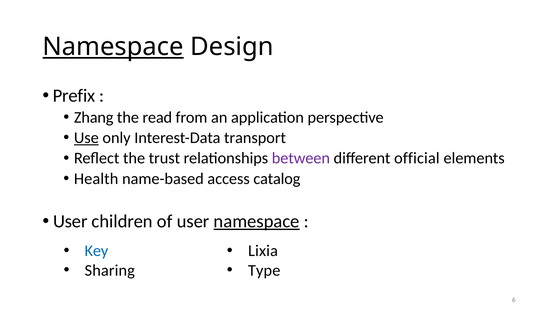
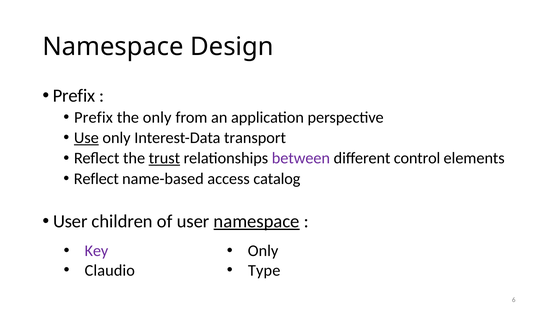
Namespace at (113, 47) underline: present -> none
Zhang at (94, 117): Zhang -> Prefix
the read: read -> only
trust underline: none -> present
official: official -> control
Health at (96, 179): Health -> Reflect
Key colour: blue -> purple
Lixia at (263, 251): Lixia -> Only
Sharing: Sharing -> Claudio
